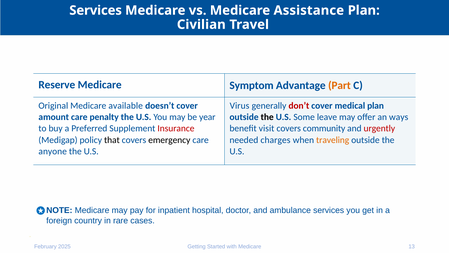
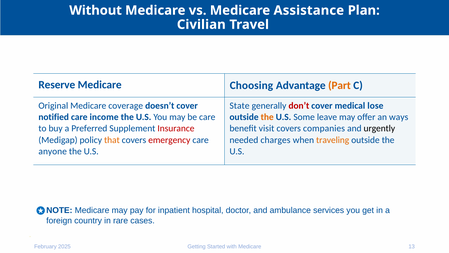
Services at (96, 10): Services -> Without
Symptom: Symptom -> Choosing
available: available -> coverage
Virus: Virus -> State
medical plan: plan -> lose
amount: amount -> notified
penalty: penalty -> income
be year: year -> care
the at (267, 117) colour: black -> orange
community: community -> companies
urgently colour: red -> black
that colour: black -> orange
emergency colour: black -> red
